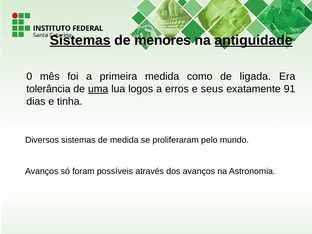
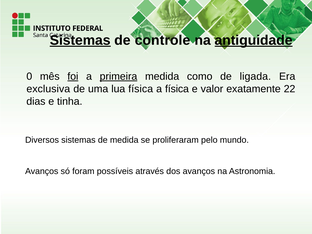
menores: menores -> controle
foi underline: none -> present
primeira underline: none -> present
tolerância: tolerância -> exclusiva
uma underline: present -> none
lua logos: logos -> física
a erros: erros -> física
seus: seus -> valor
91: 91 -> 22
